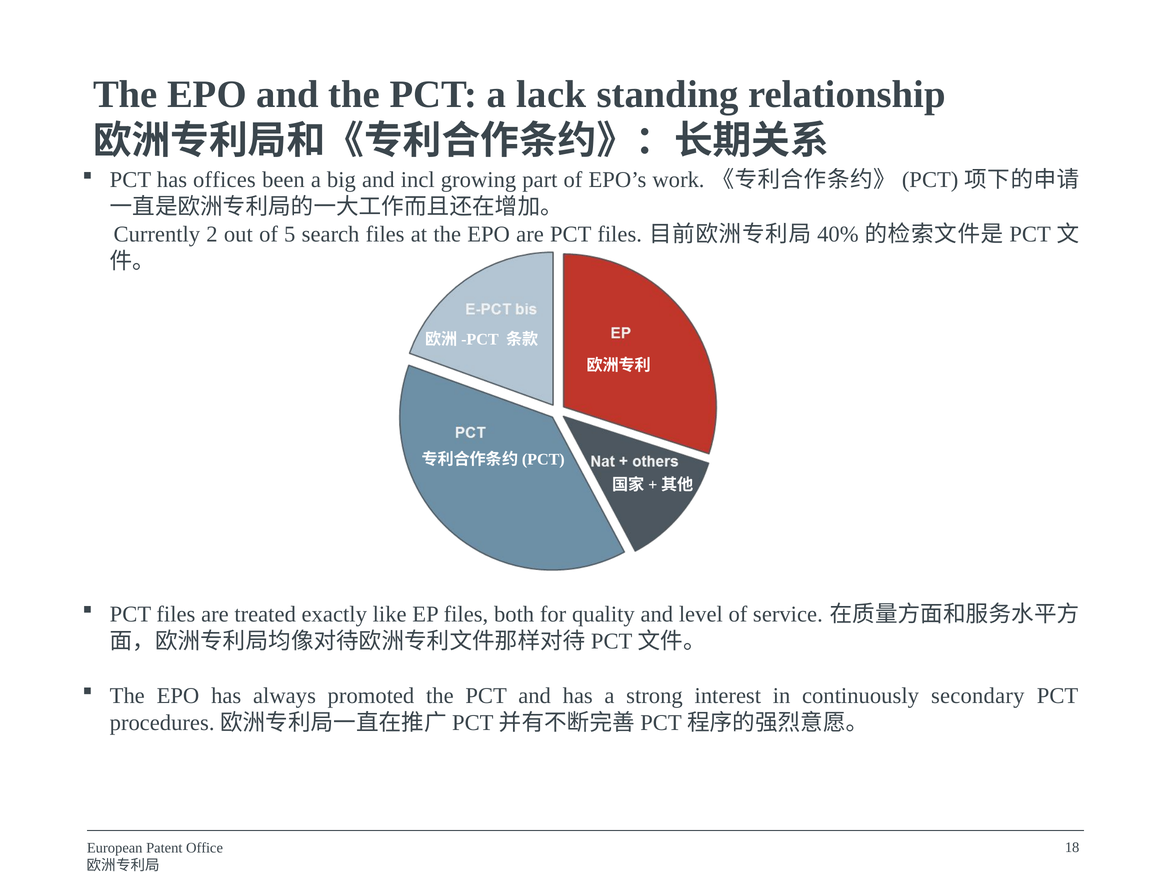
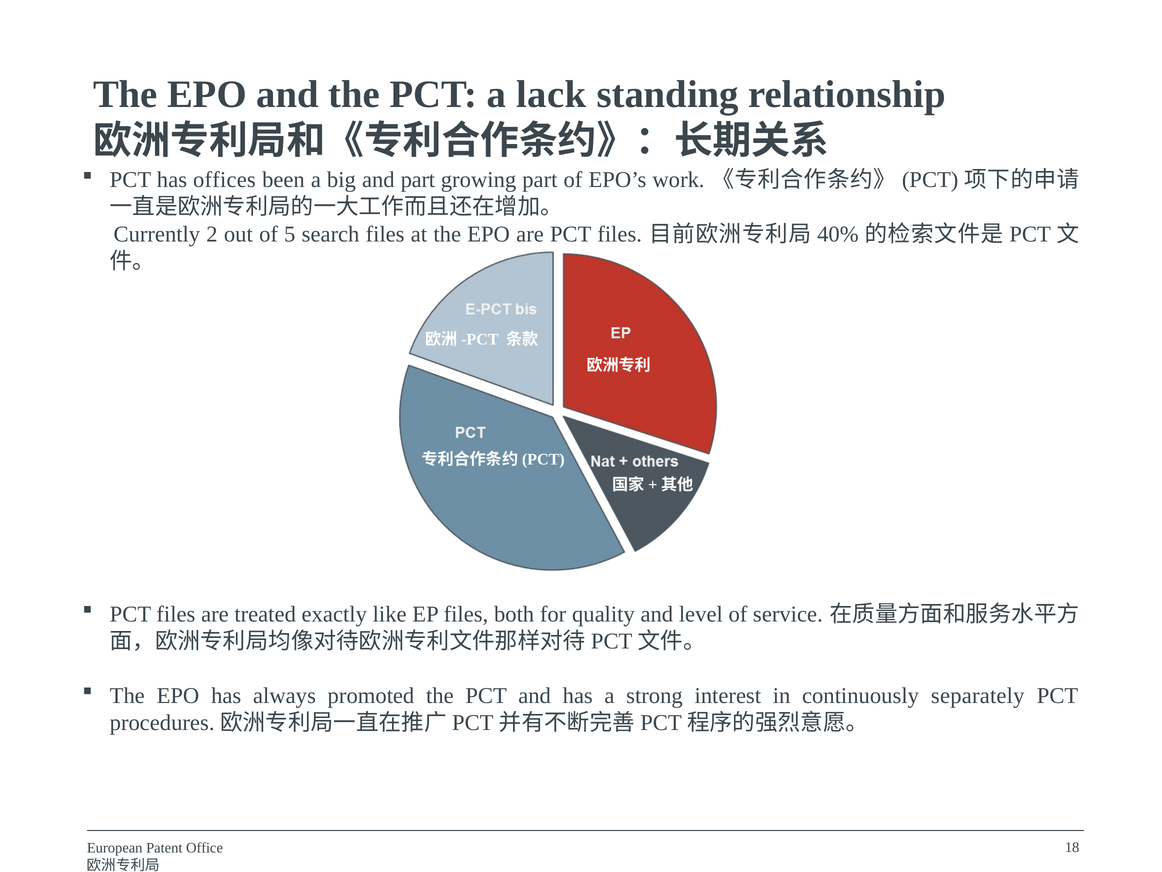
and incl: incl -> part
secondary: secondary -> separately
